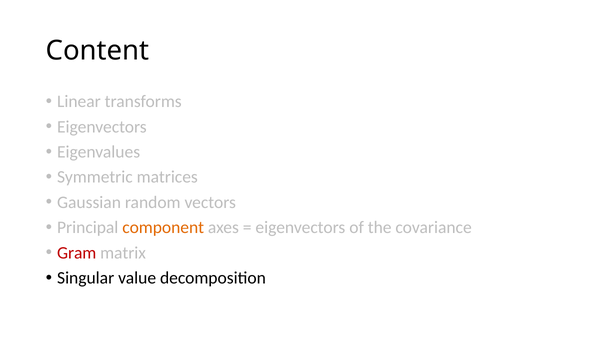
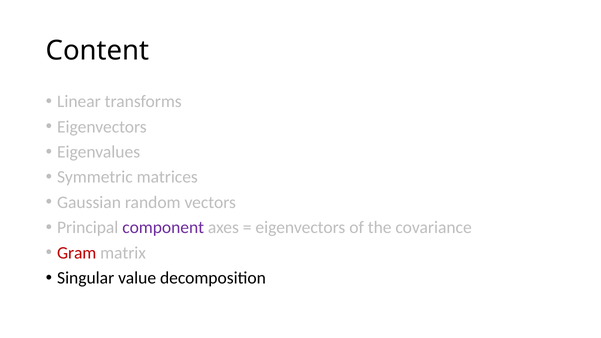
component colour: orange -> purple
